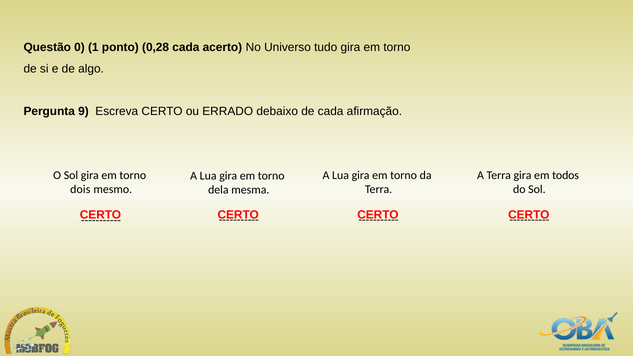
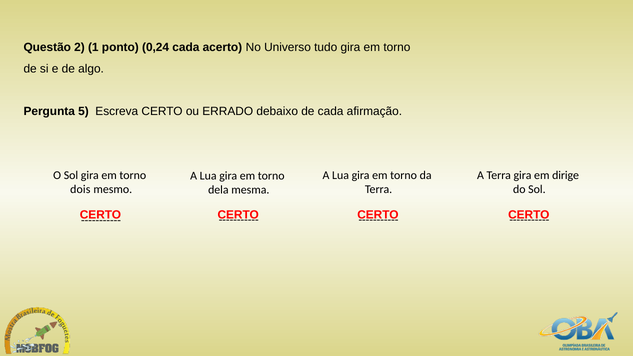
0: 0 -> 2
0,28: 0,28 -> 0,24
9: 9 -> 5
todos: todos -> dirige
